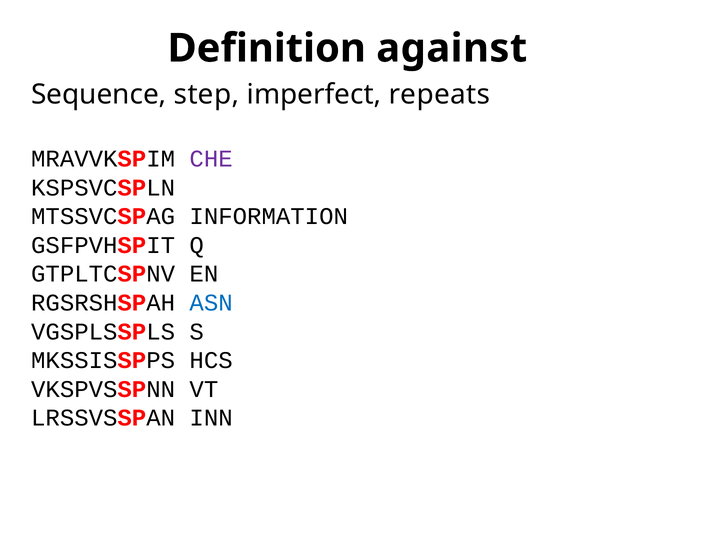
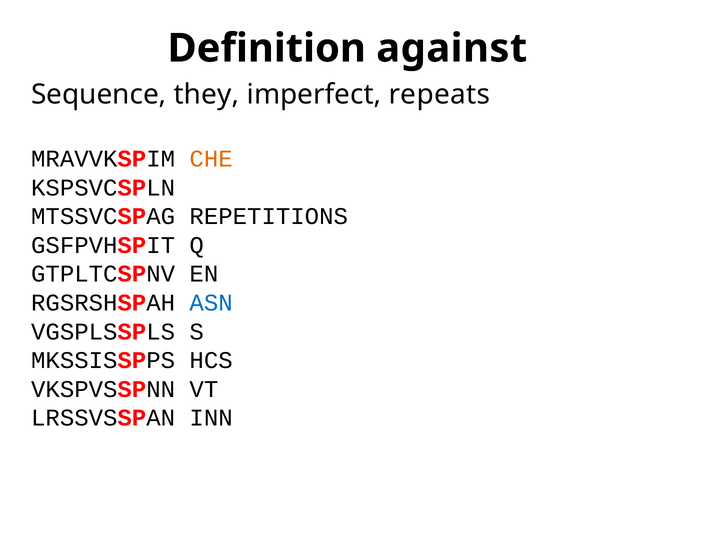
step: step -> they
CHE colour: purple -> orange
INFORMATION: INFORMATION -> REPETITIONS
